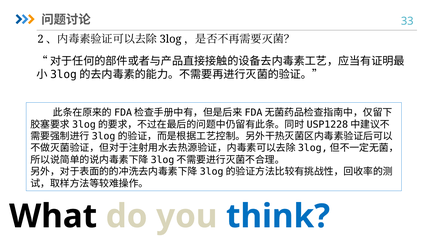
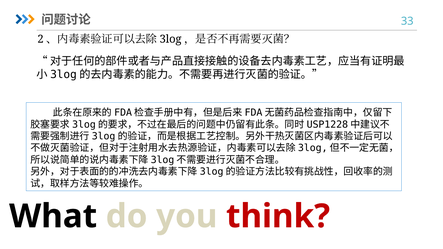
think colour: blue -> red
